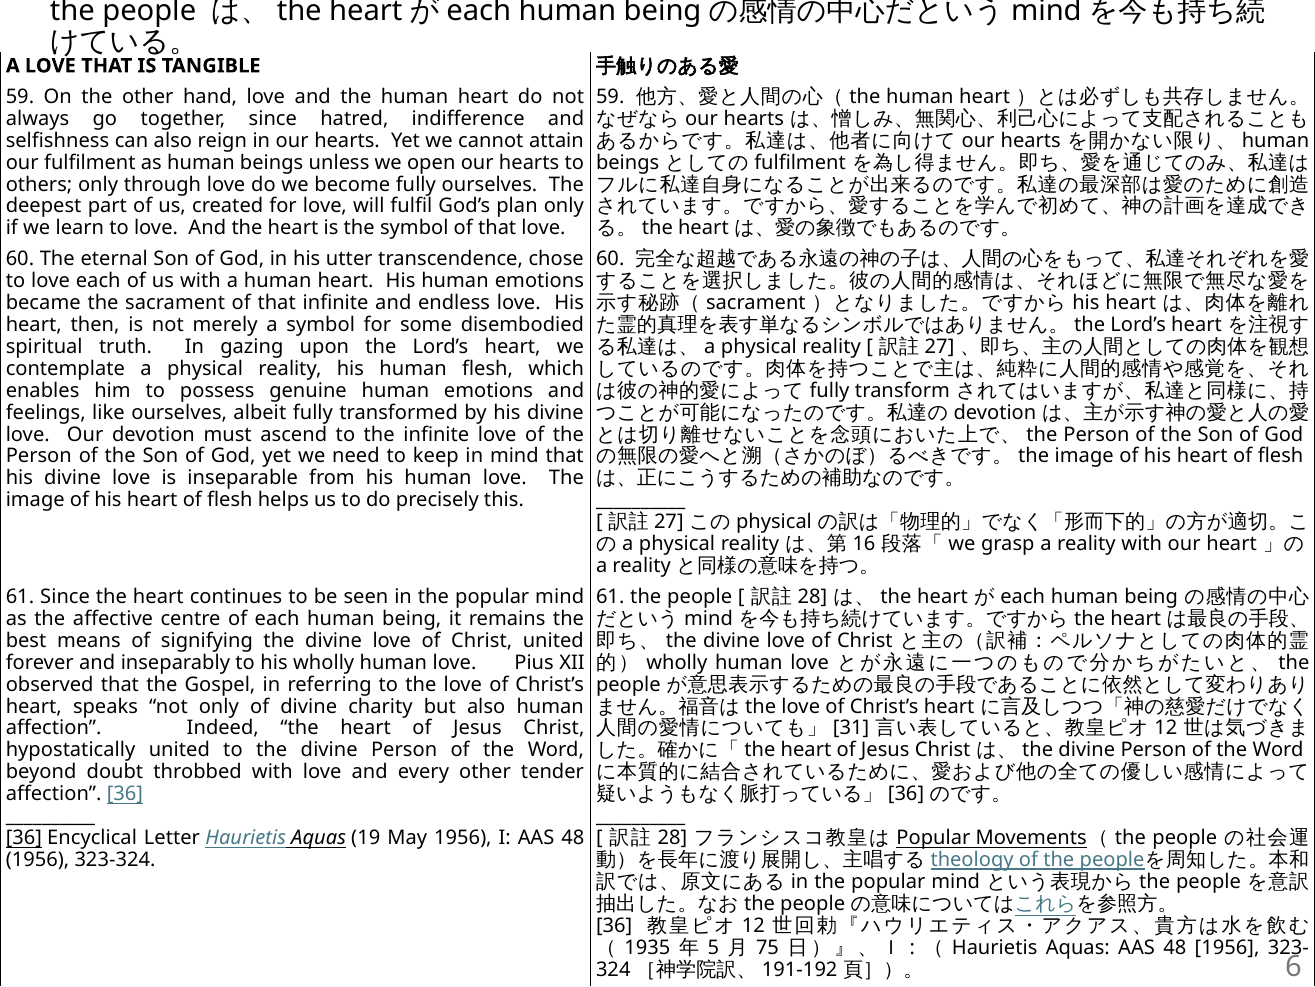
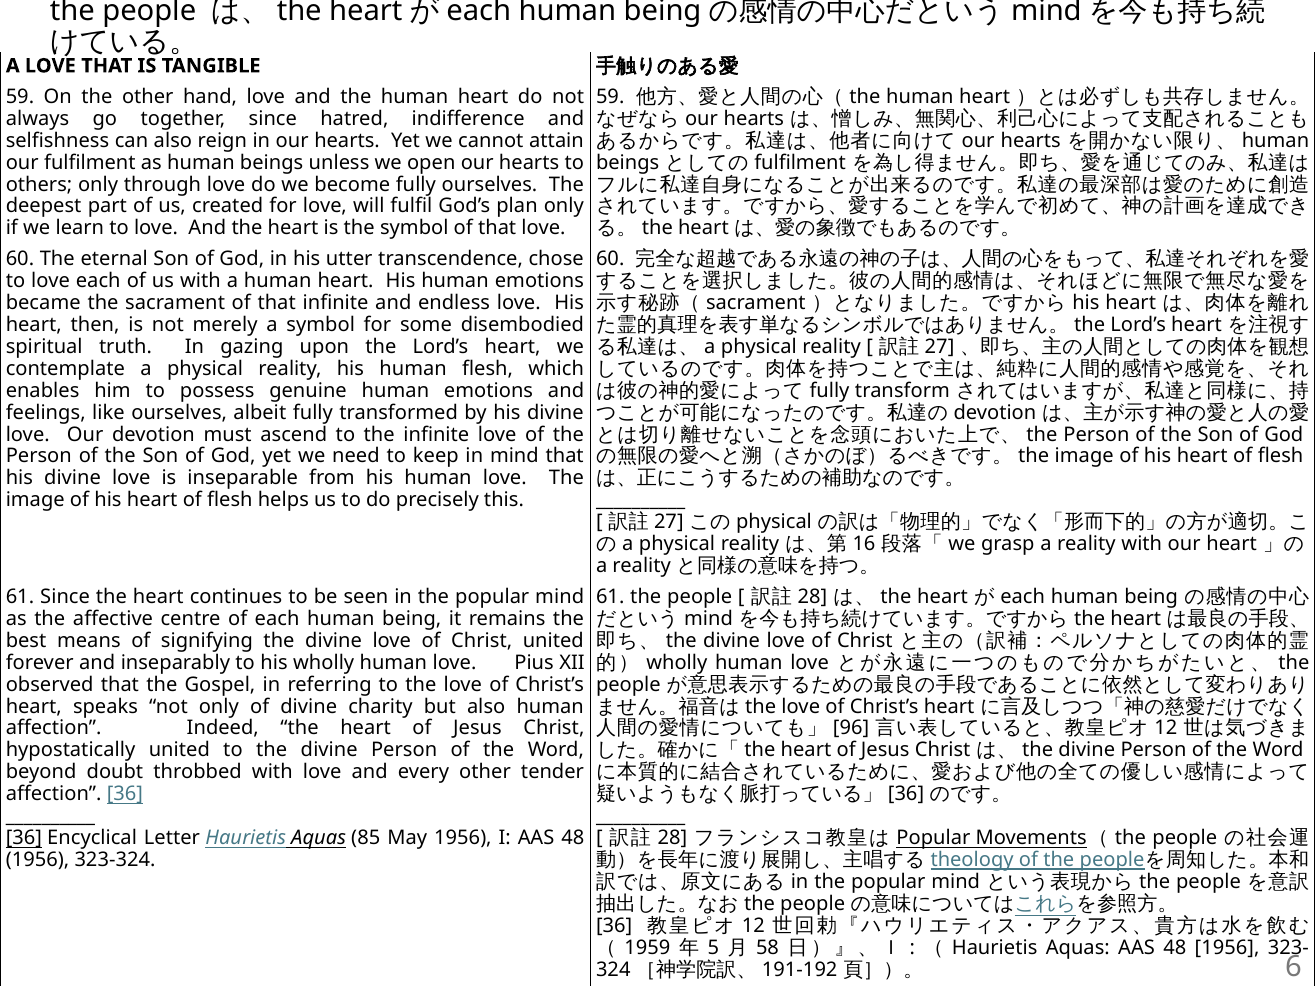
31: 31 -> 96
19: 19 -> 85
1935: 1935 -> 1959
75: 75 -> 58
